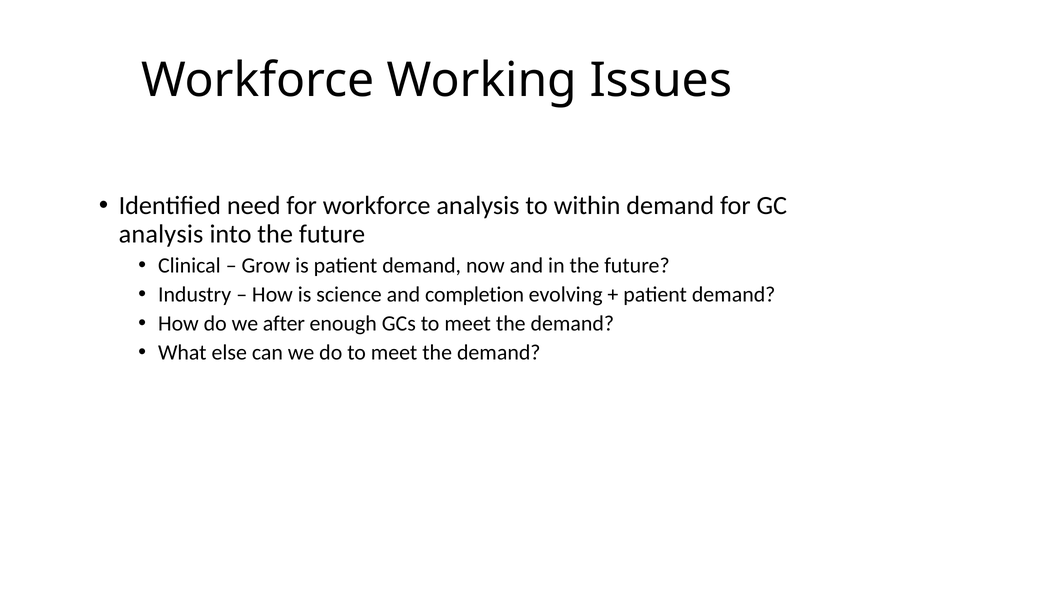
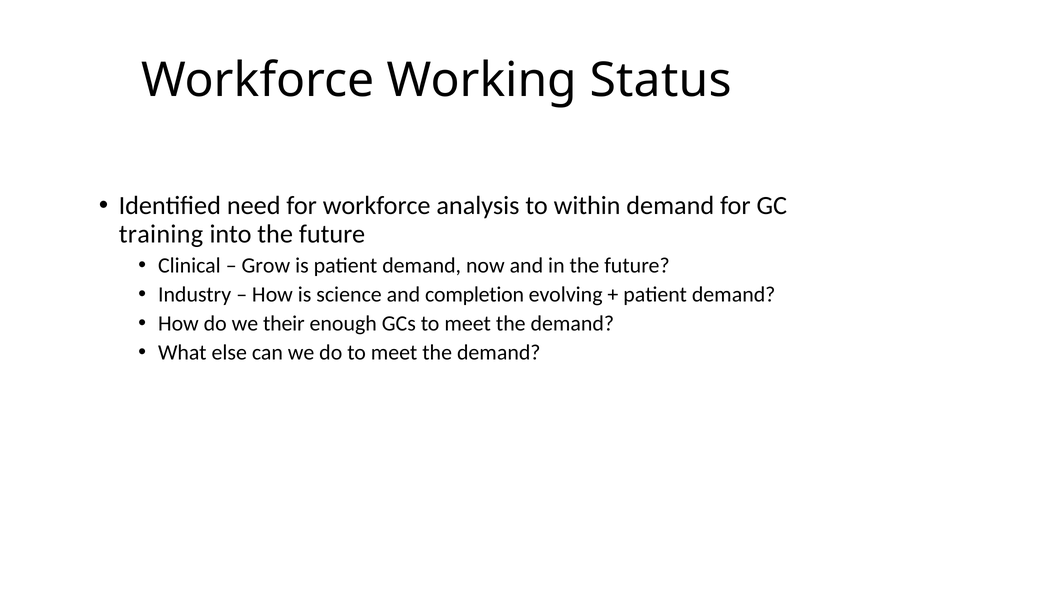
Issues: Issues -> Status
analysis at (161, 234): analysis -> training
after: after -> their
